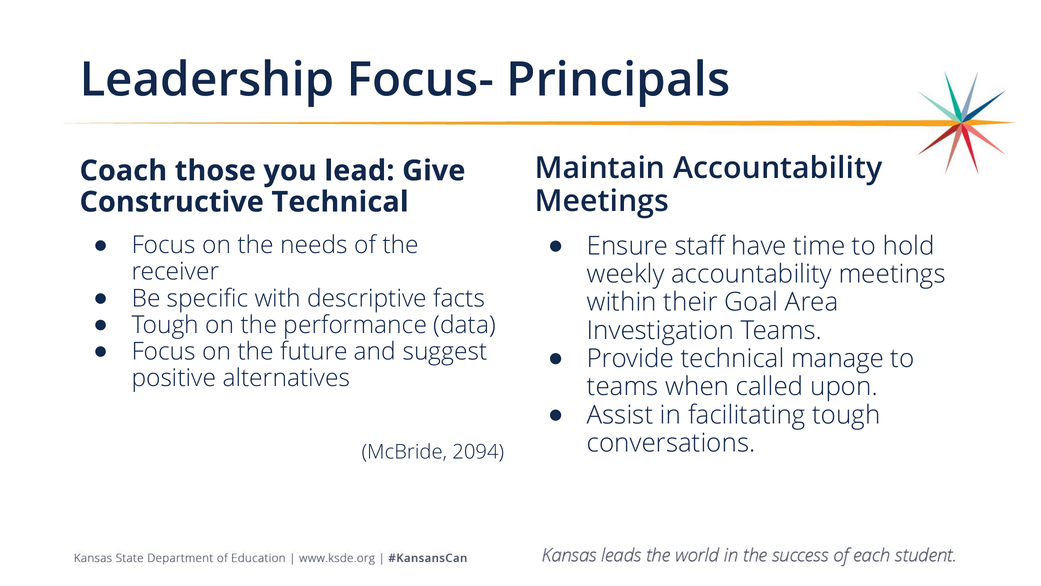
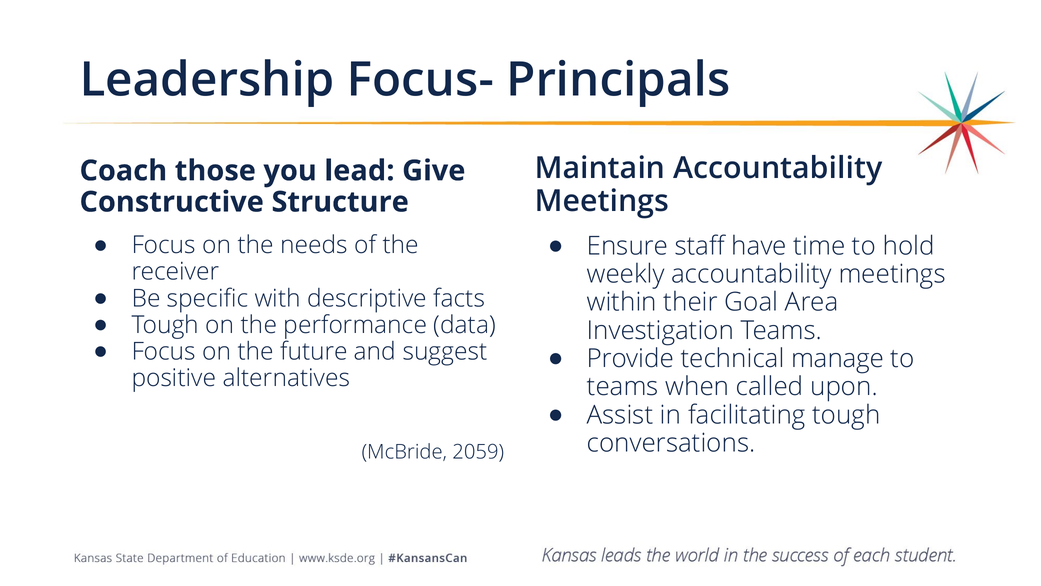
Constructive Technical: Technical -> Structure
2094: 2094 -> 2059
